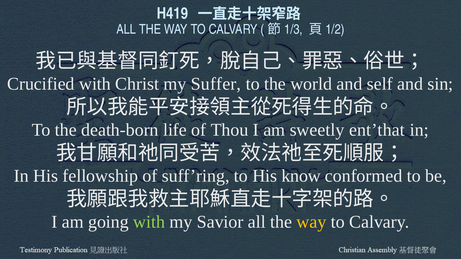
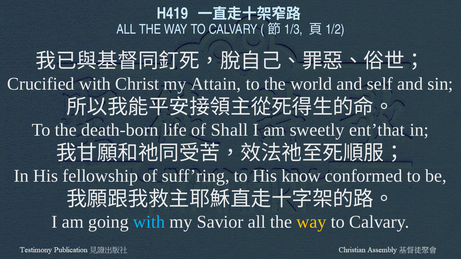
Suffer: Suffer -> Attain
Thou: Thou -> Shall
with at (149, 222) colour: light green -> light blue
